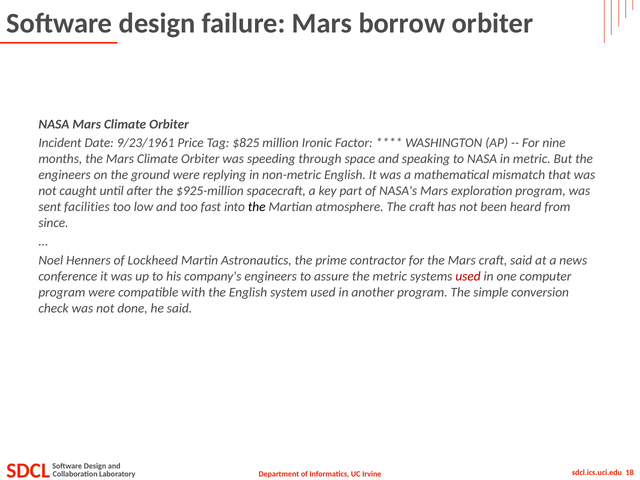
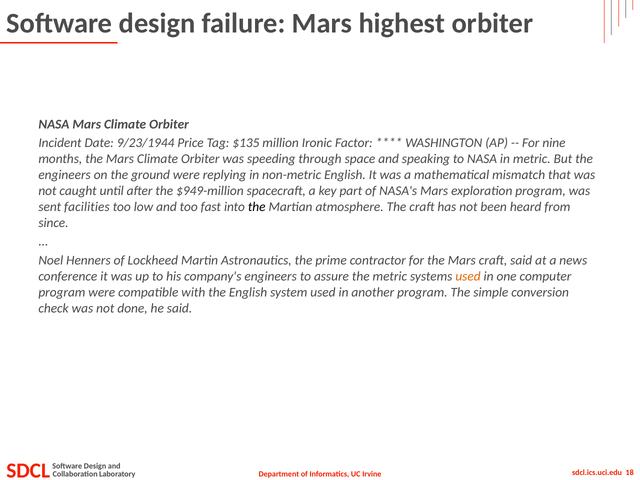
borrow: borrow -> highest
9/23/1961: 9/23/1961 -> 9/23/1944
$825: $825 -> $135
$925-million: $925-million -> $949-million
used at (468, 276) colour: red -> orange
